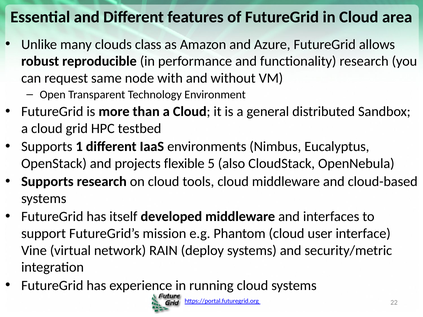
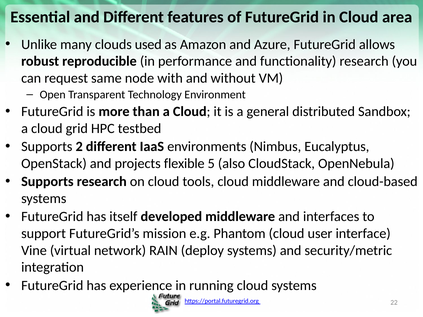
class: class -> used
1: 1 -> 2
